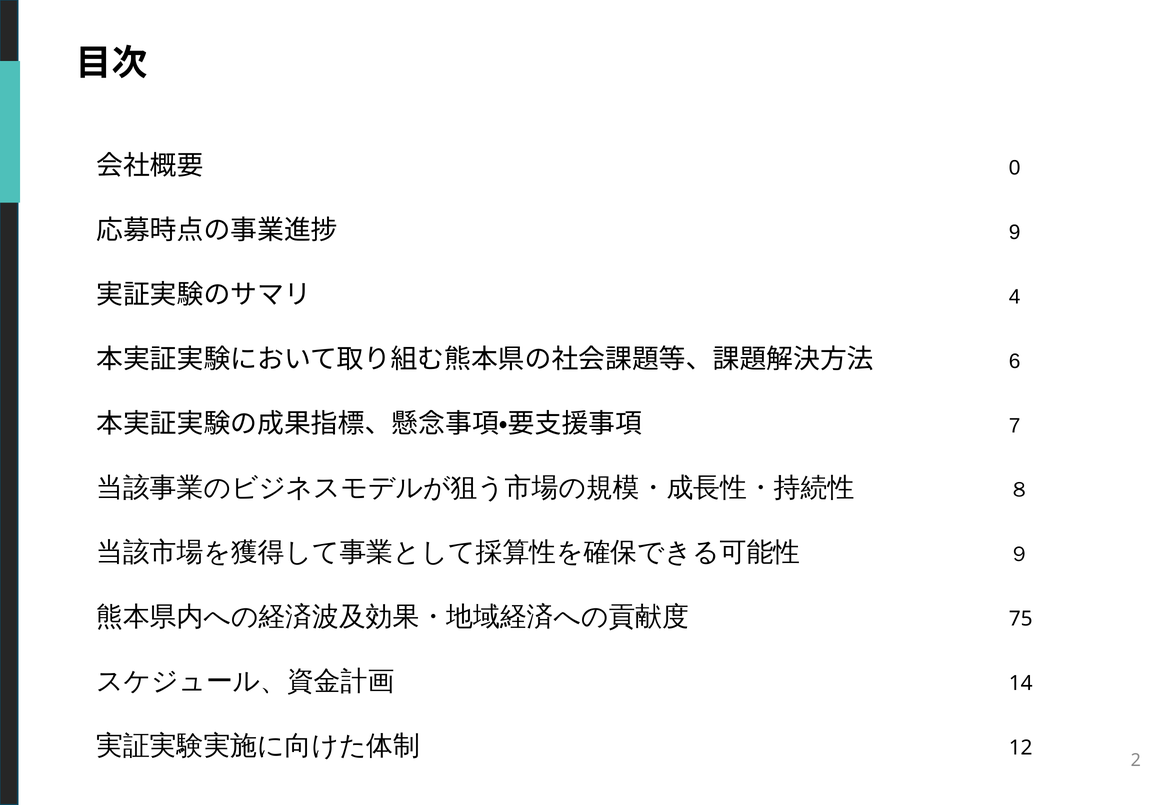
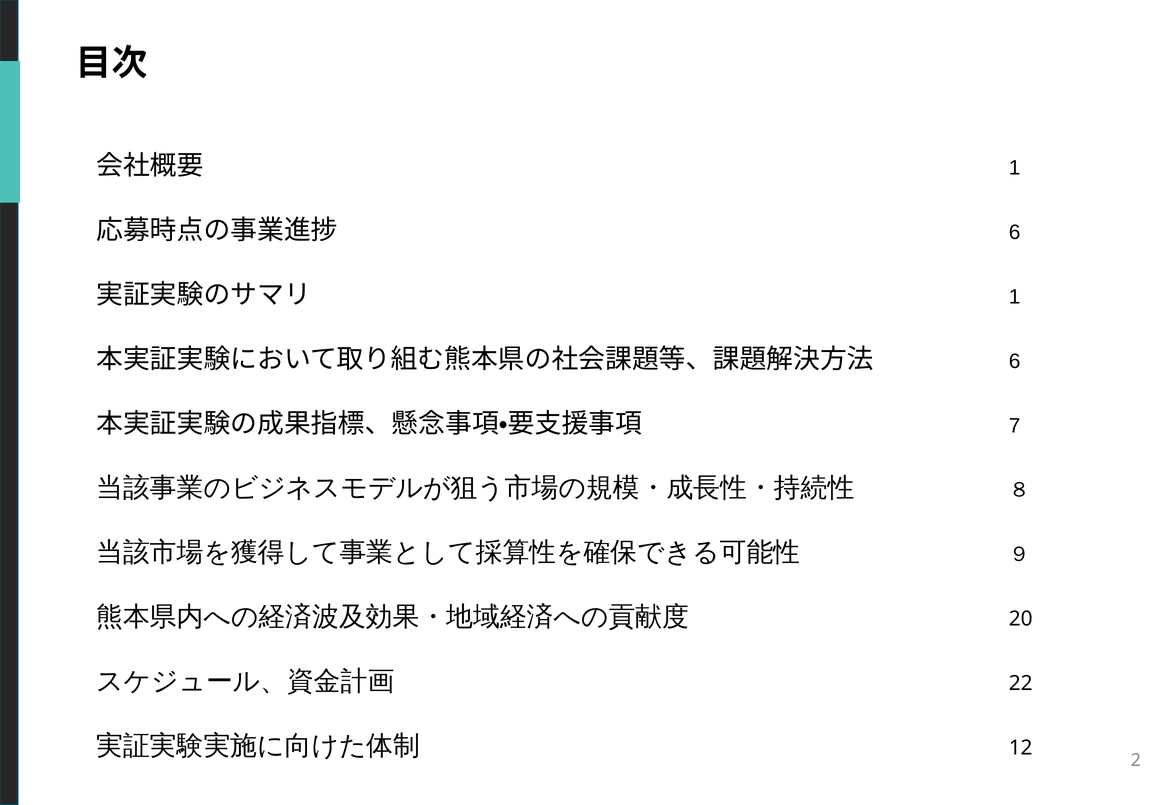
0 at (1015, 168): 0 -> 1
9 at (1015, 233): 9 -> 6
4 at (1015, 297): 4 -> 1
75: 75 -> 20
14: 14 -> 22
